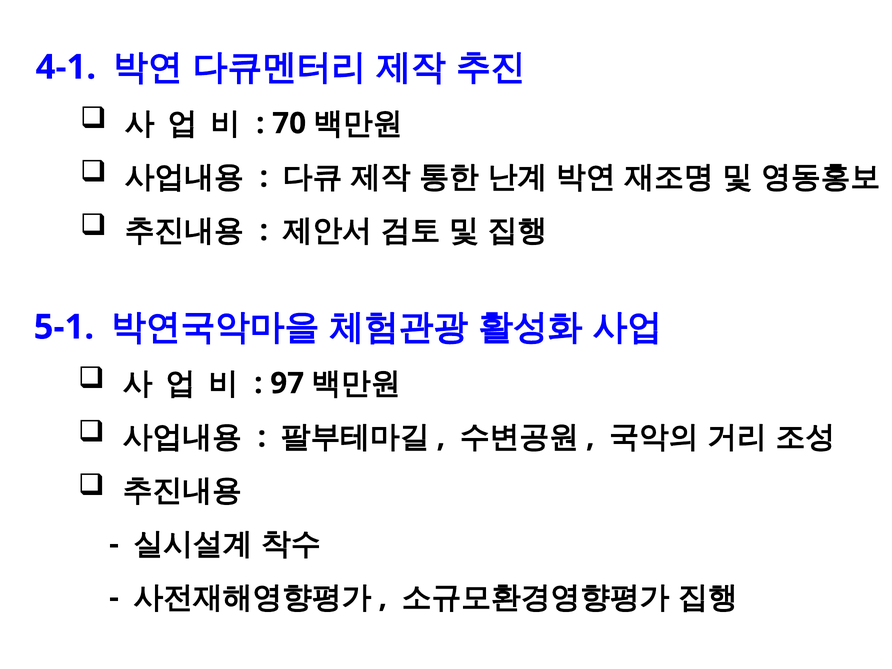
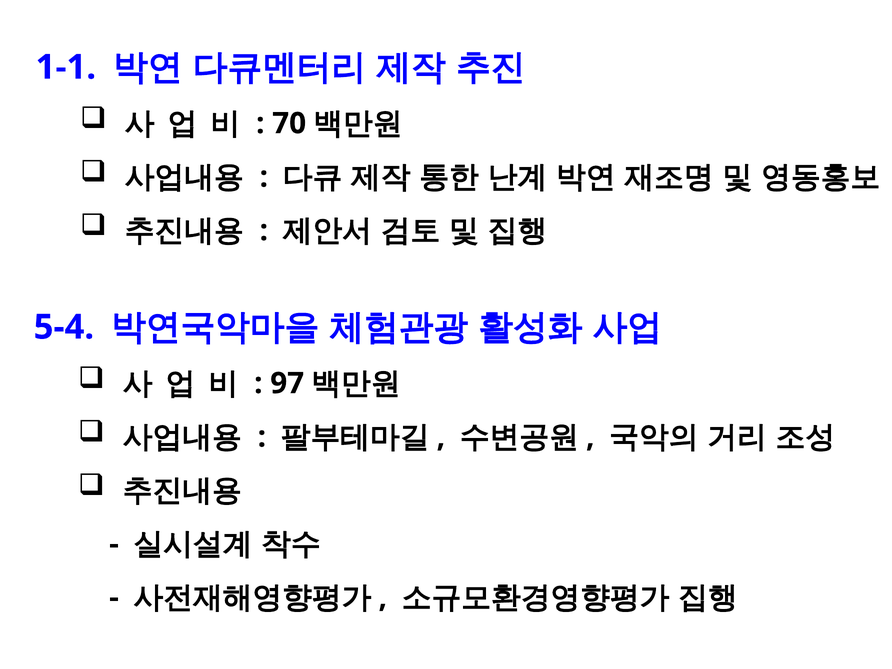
4-1: 4-1 -> 1-1
5-1: 5-1 -> 5-4
